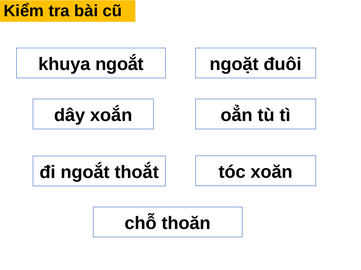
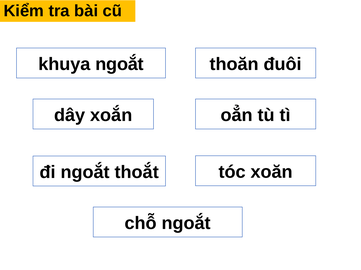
ngoặt: ngoặt -> thoăn
chỗ thoăn: thoăn -> ngoắt
